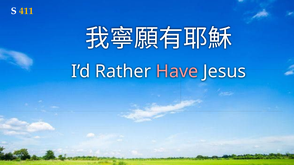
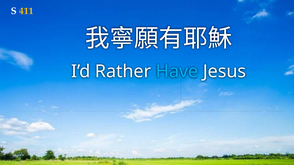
Have colour: pink -> light blue
